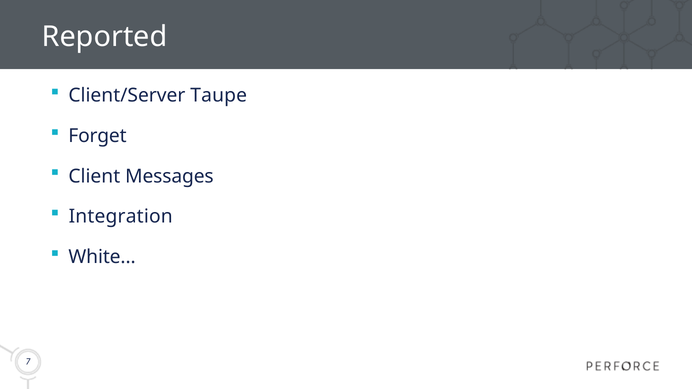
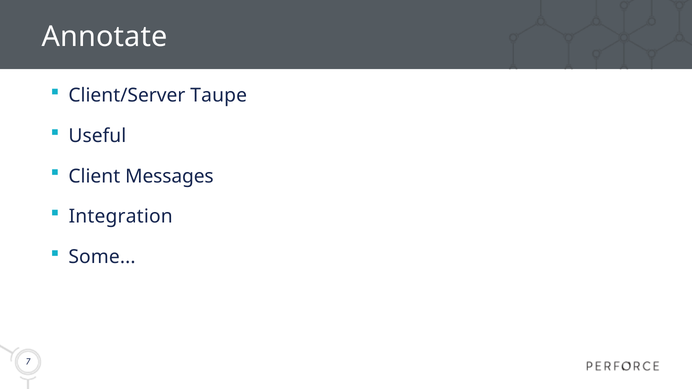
Reported: Reported -> Annotate
Forget: Forget -> Useful
White: White -> Some
